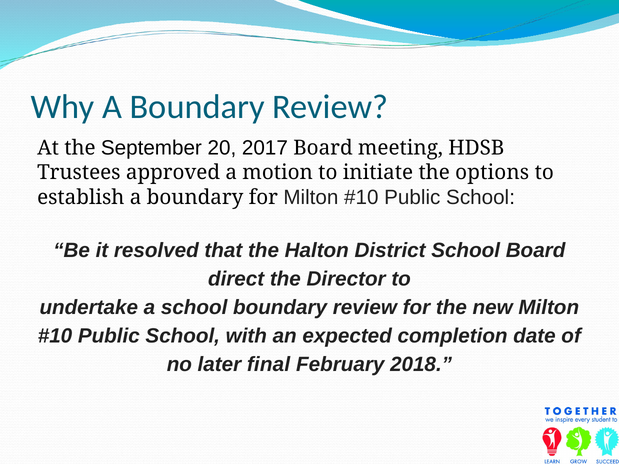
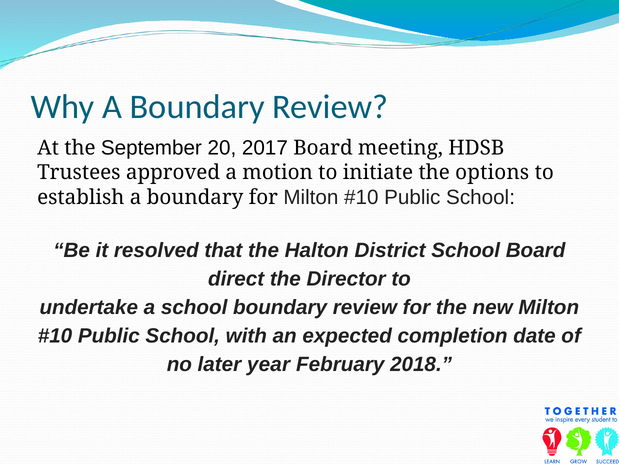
final: final -> year
